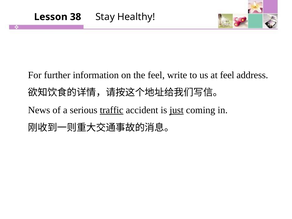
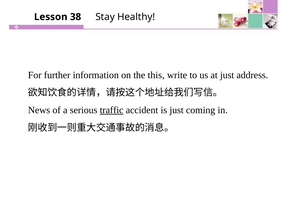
the feel: feel -> this
at feel: feel -> just
just at (177, 110) underline: present -> none
